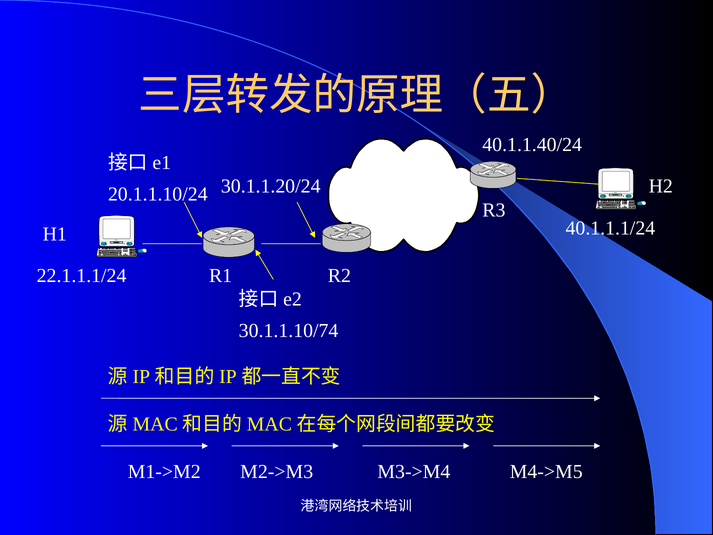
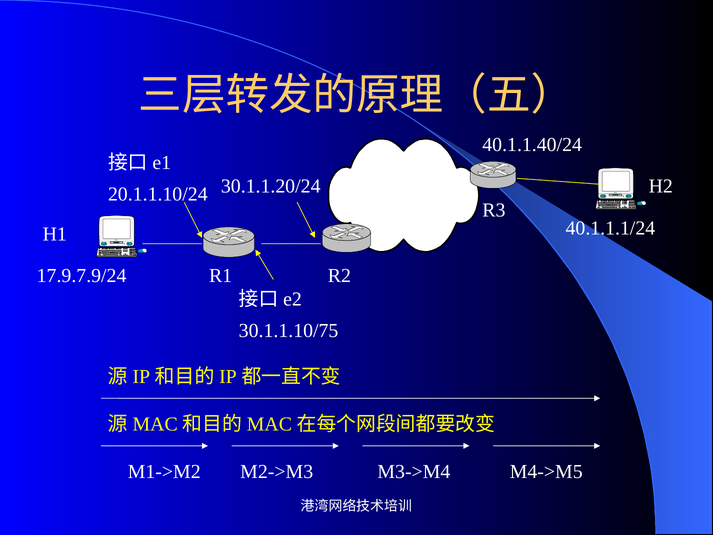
22.1.1.1/24: 22.1.1.1/24 -> 17.9.7.9/24
30.1.1.10/74: 30.1.1.10/74 -> 30.1.1.10/75
